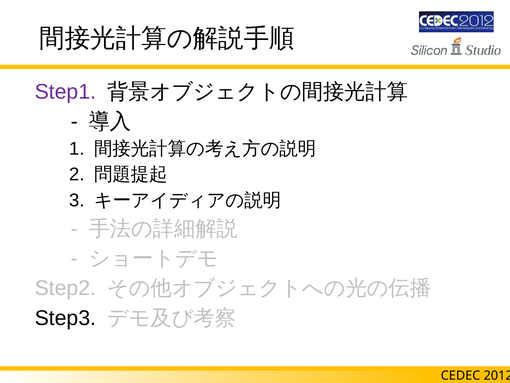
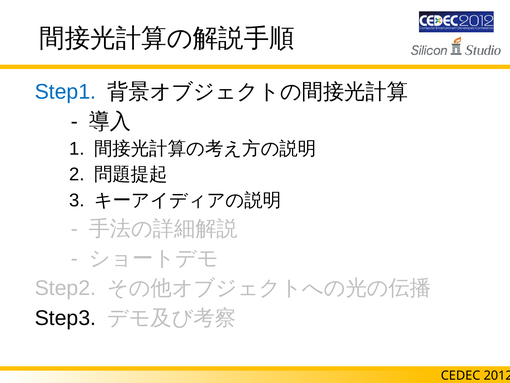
Step1 colour: purple -> blue
